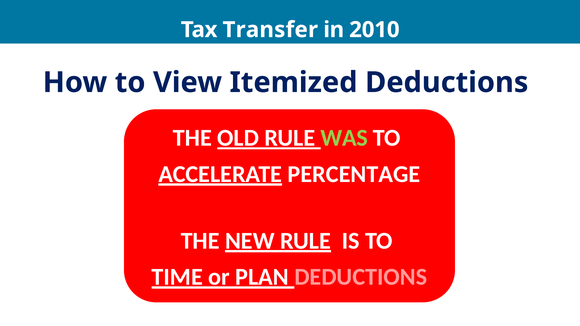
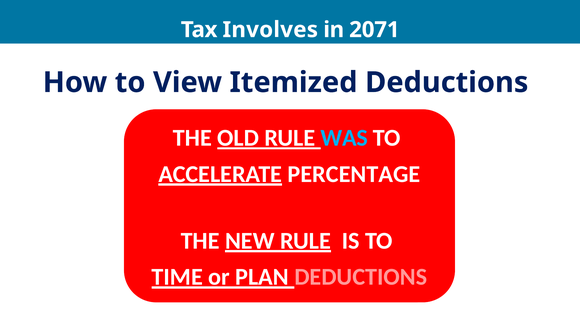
Transfer: Transfer -> Involves
2010: 2010 -> 2071
WAS colour: light green -> light blue
